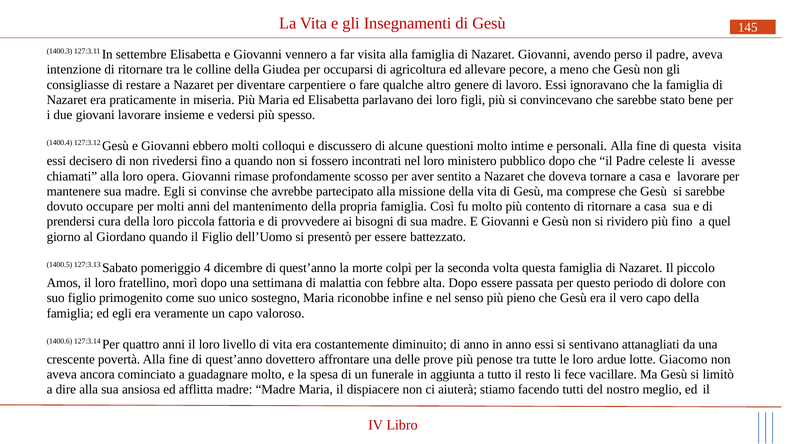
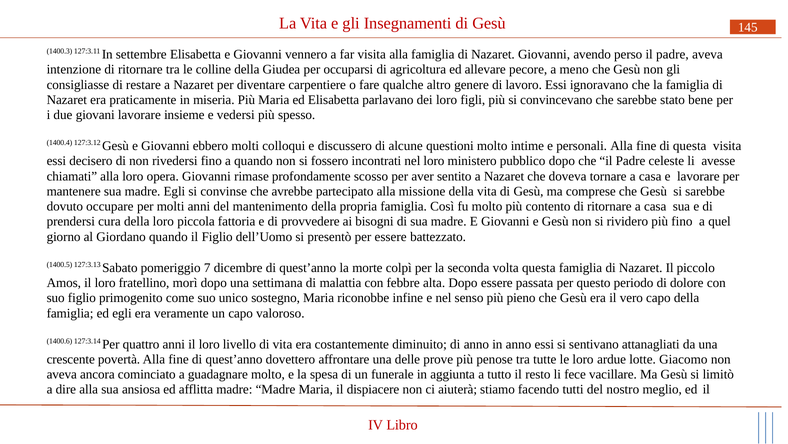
4: 4 -> 7
